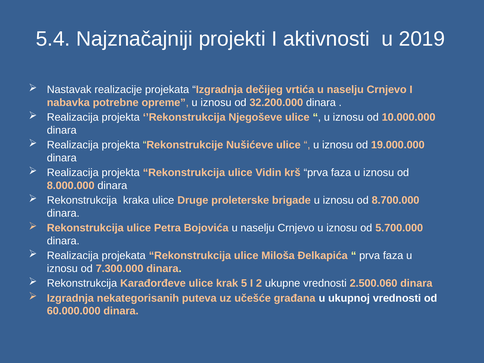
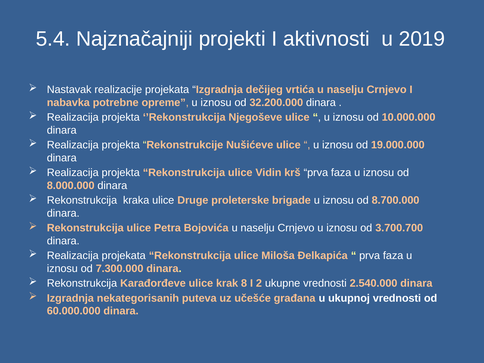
5.700.000: 5.700.000 -> 3.700.700
5: 5 -> 8
2.500.060: 2.500.060 -> 2.540.000
